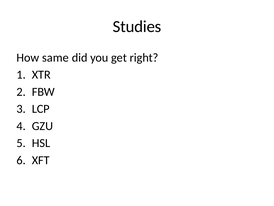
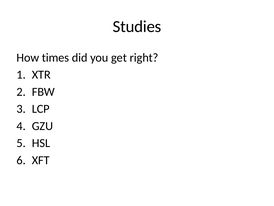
same: same -> times
